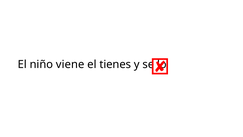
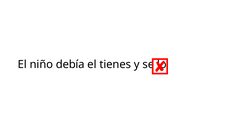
viene: viene -> debía
